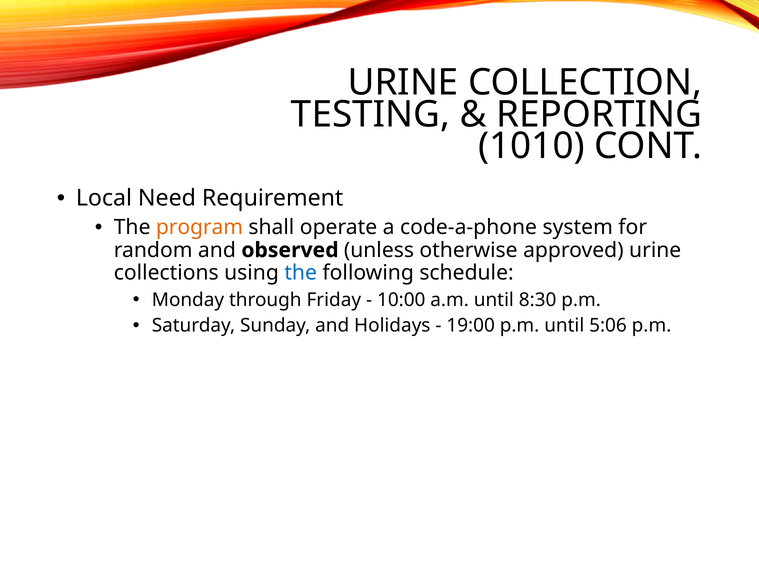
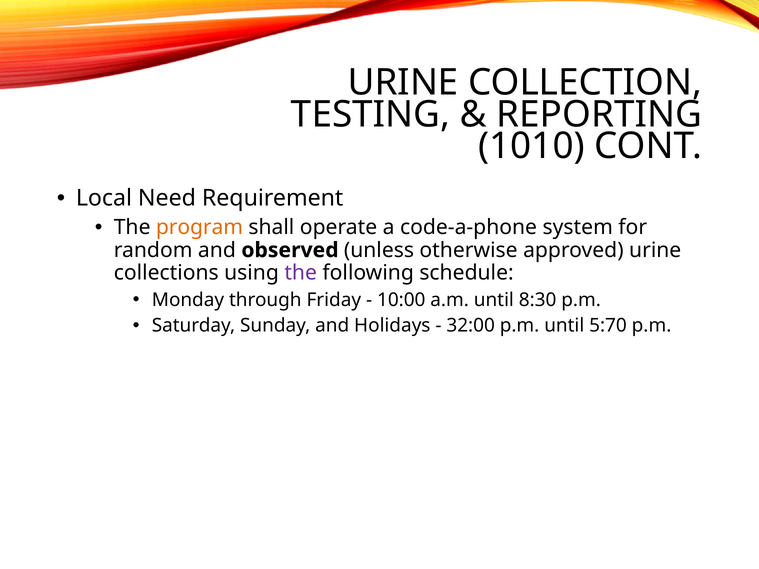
the at (301, 273) colour: blue -> purple
19:00: 19:00 -> 32:00
5:06: 5:06 -> 5:70
